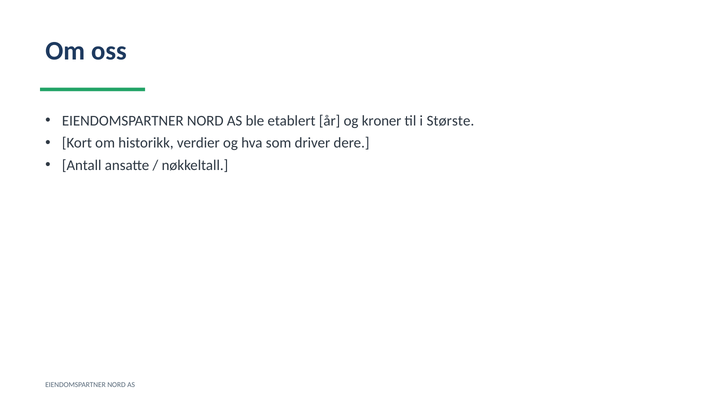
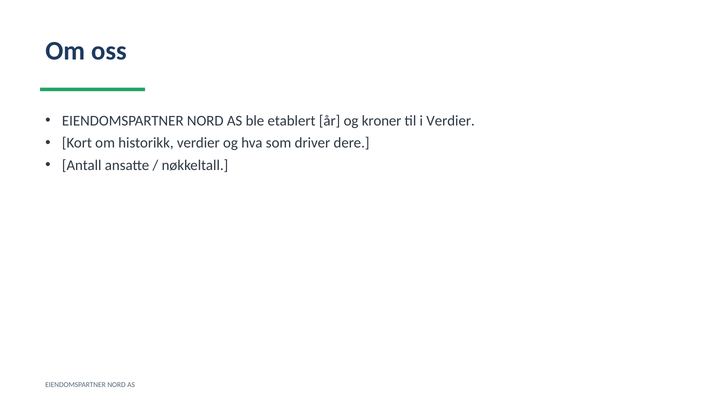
i Største: Største -> Verdier
